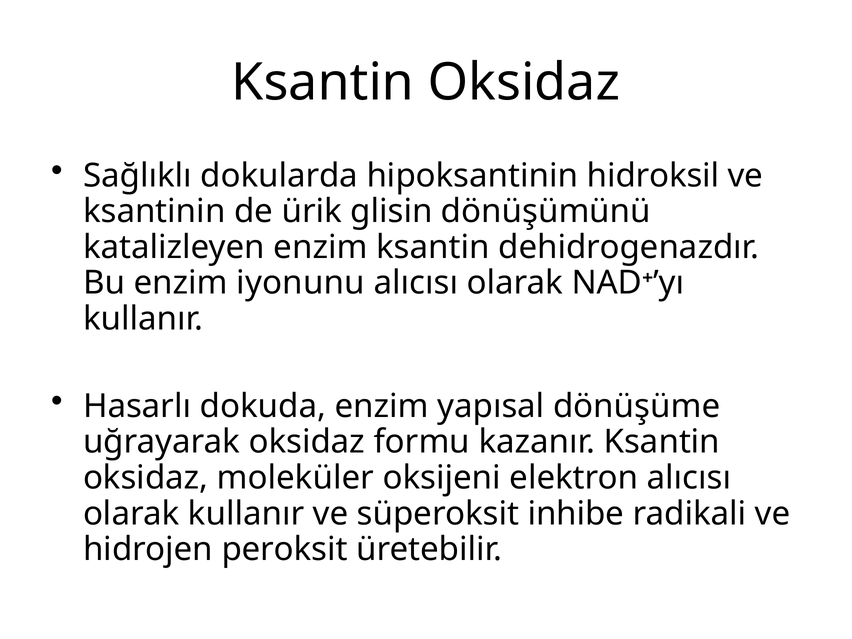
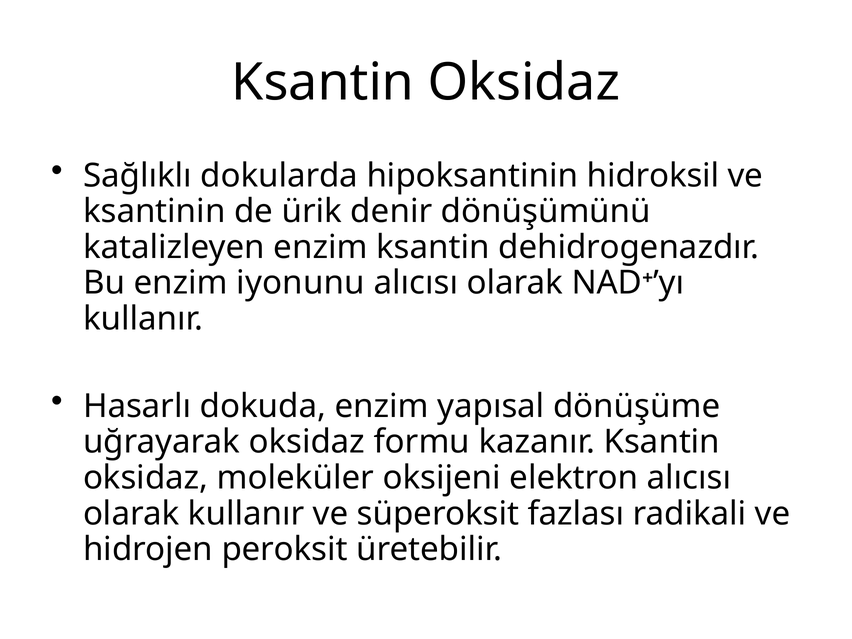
glisin: glisin -> denir
inhibe: inhibe -> fazlası
